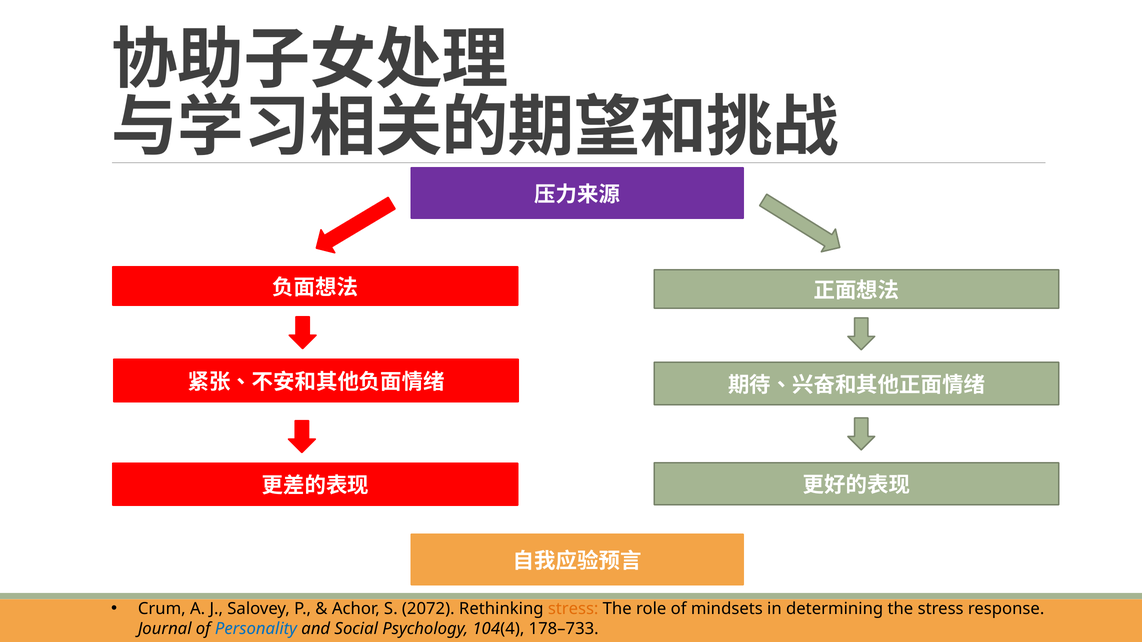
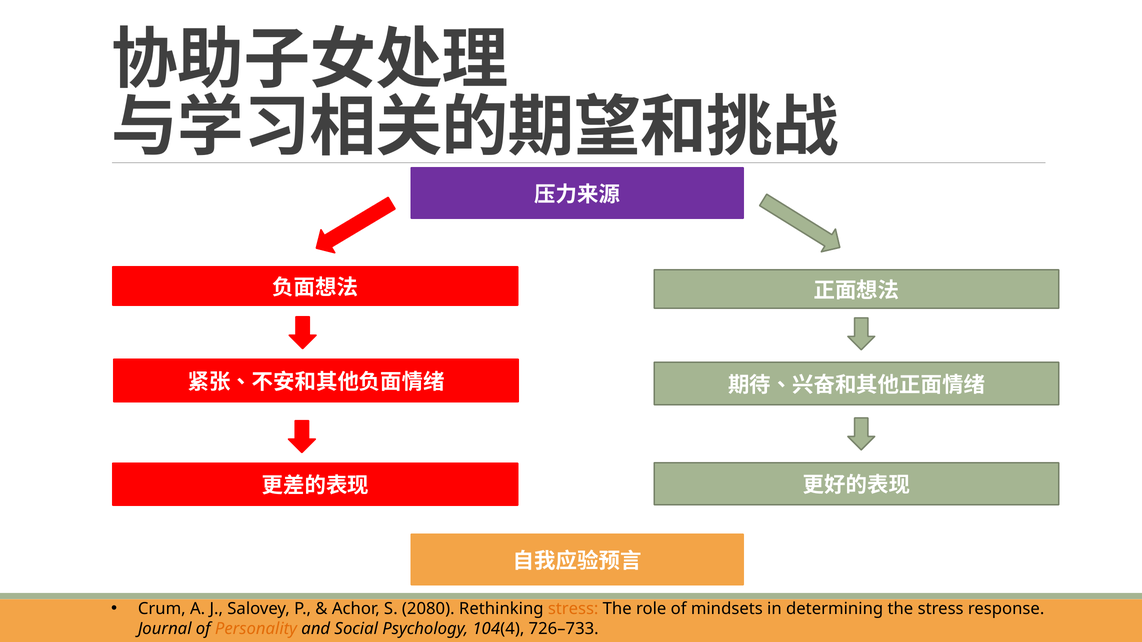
2072: 2072 -> 2080
Personality colour: blue -> orange
178–733: 178–733 -> 726–733
